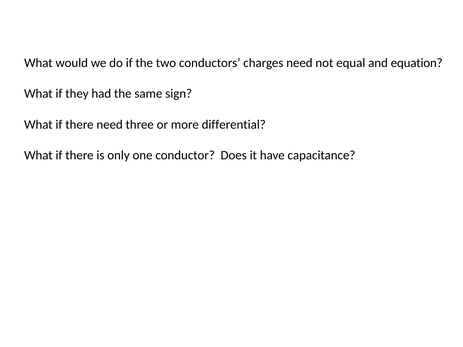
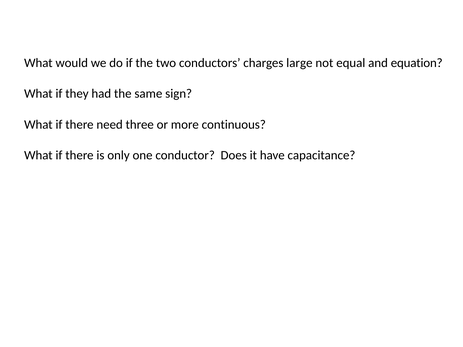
charges need: need -> large
differential: differential -> continuous
